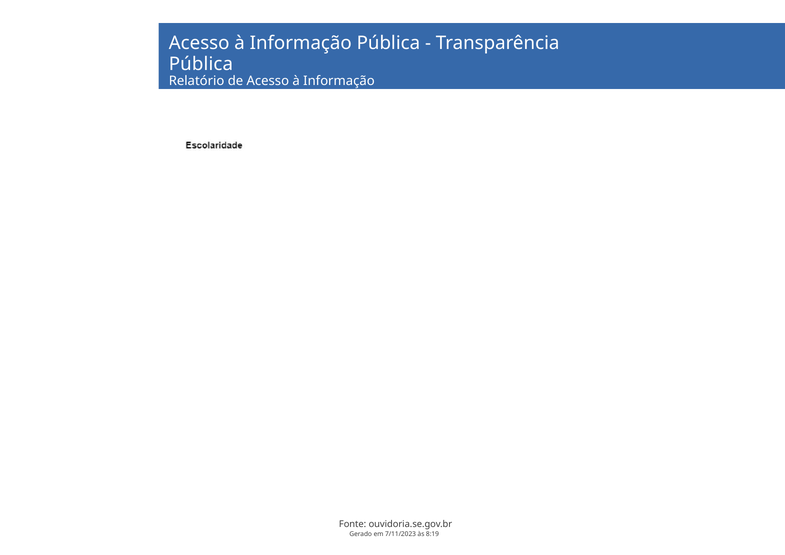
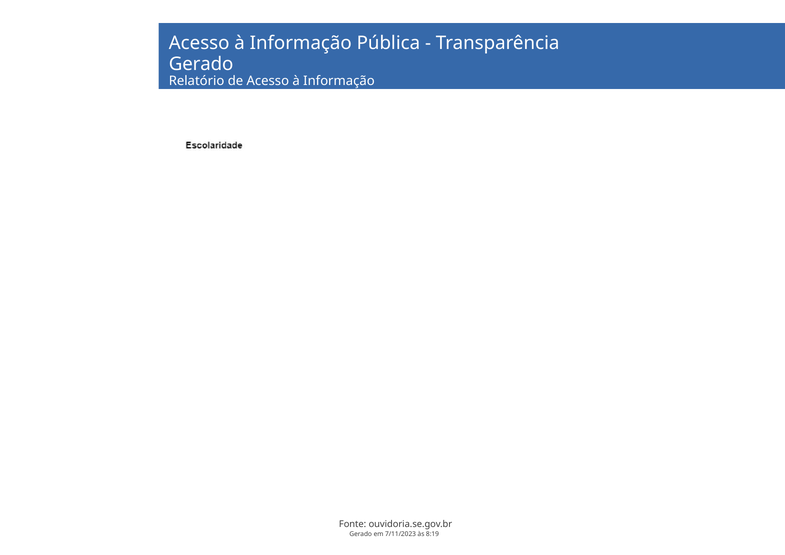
Pública at (201, 64): Pública -> Gerado
